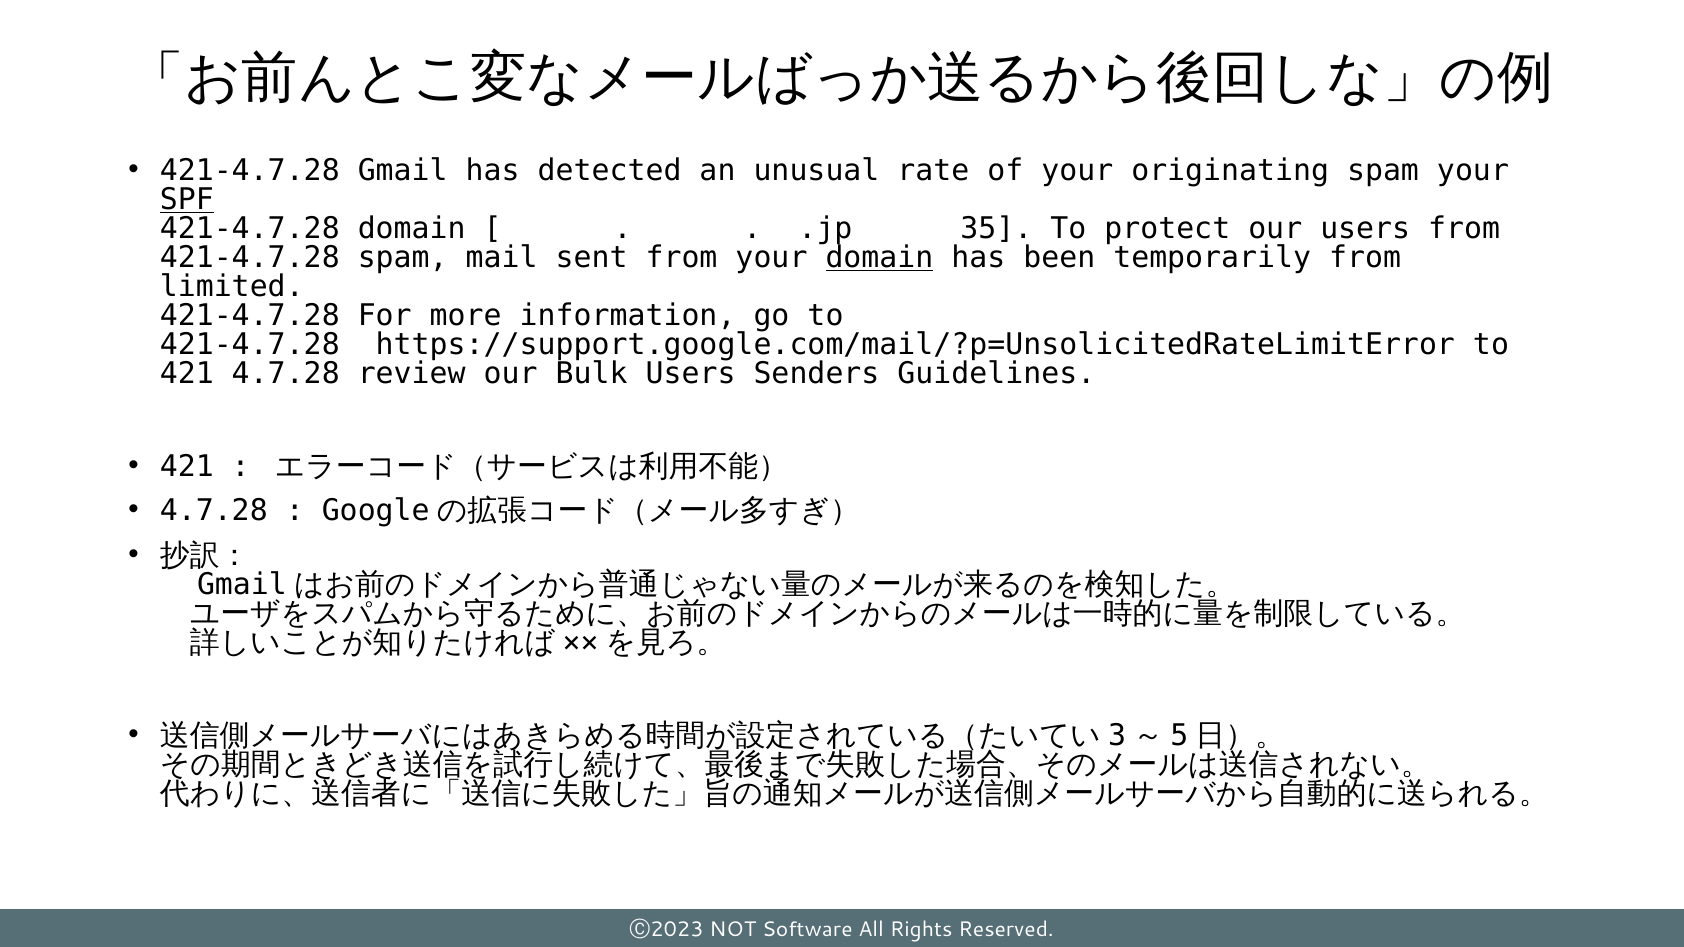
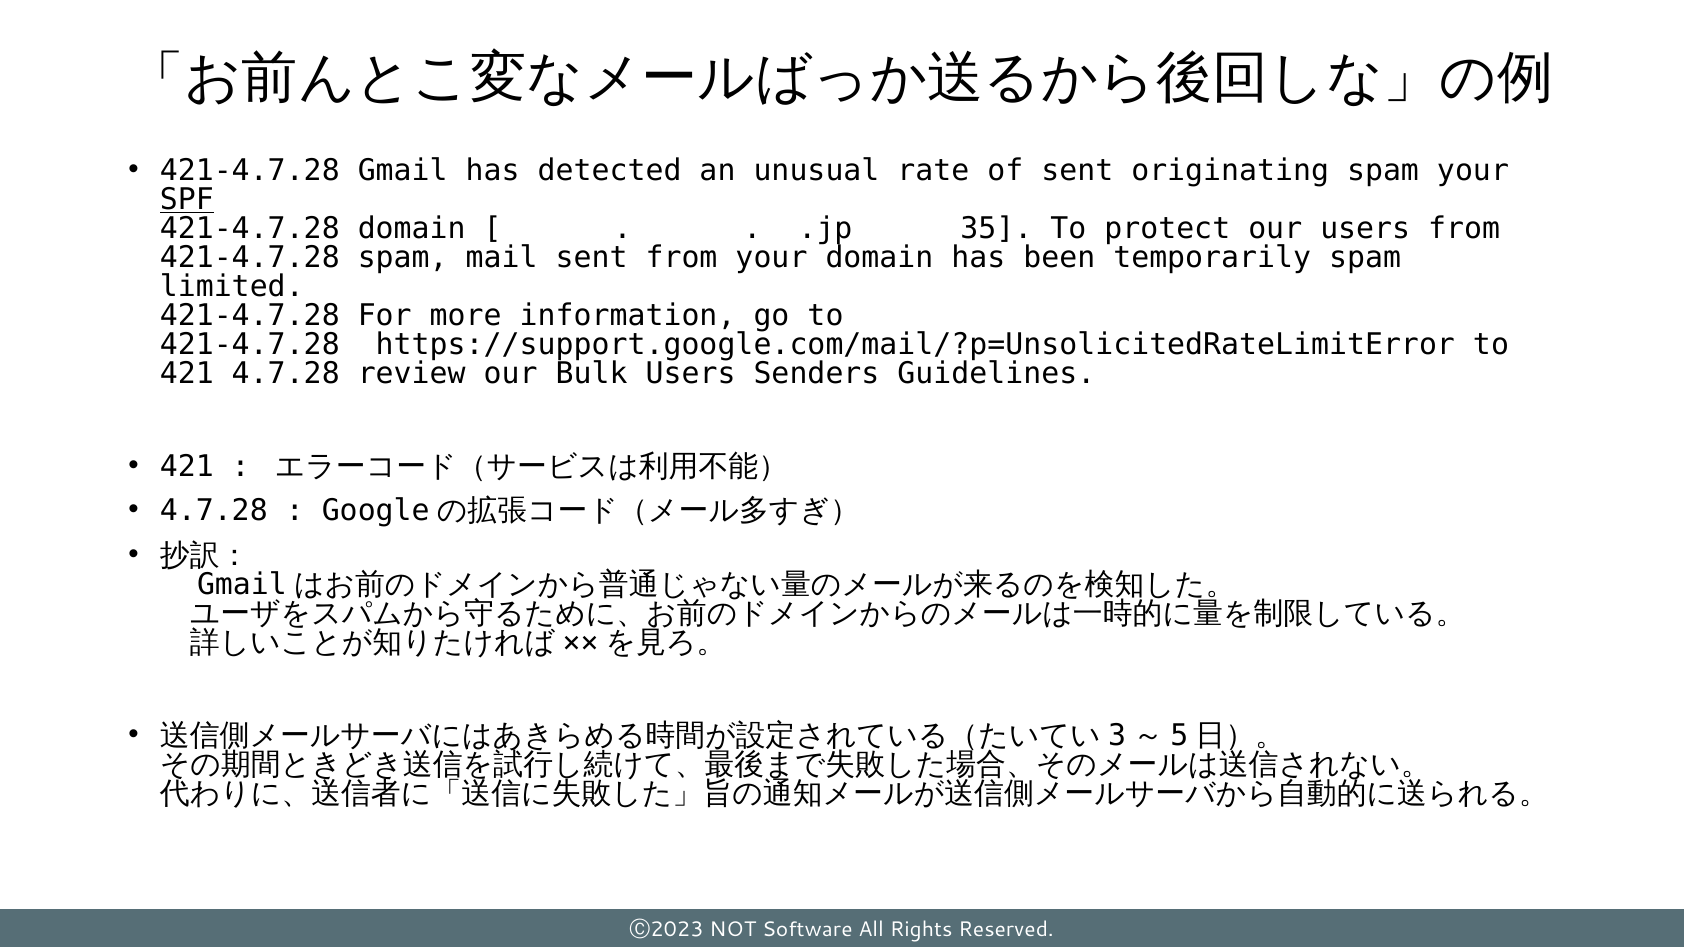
of your: your -> sent
domain at (879, 258) underline: present -> none
temporarily from: from -> spam
